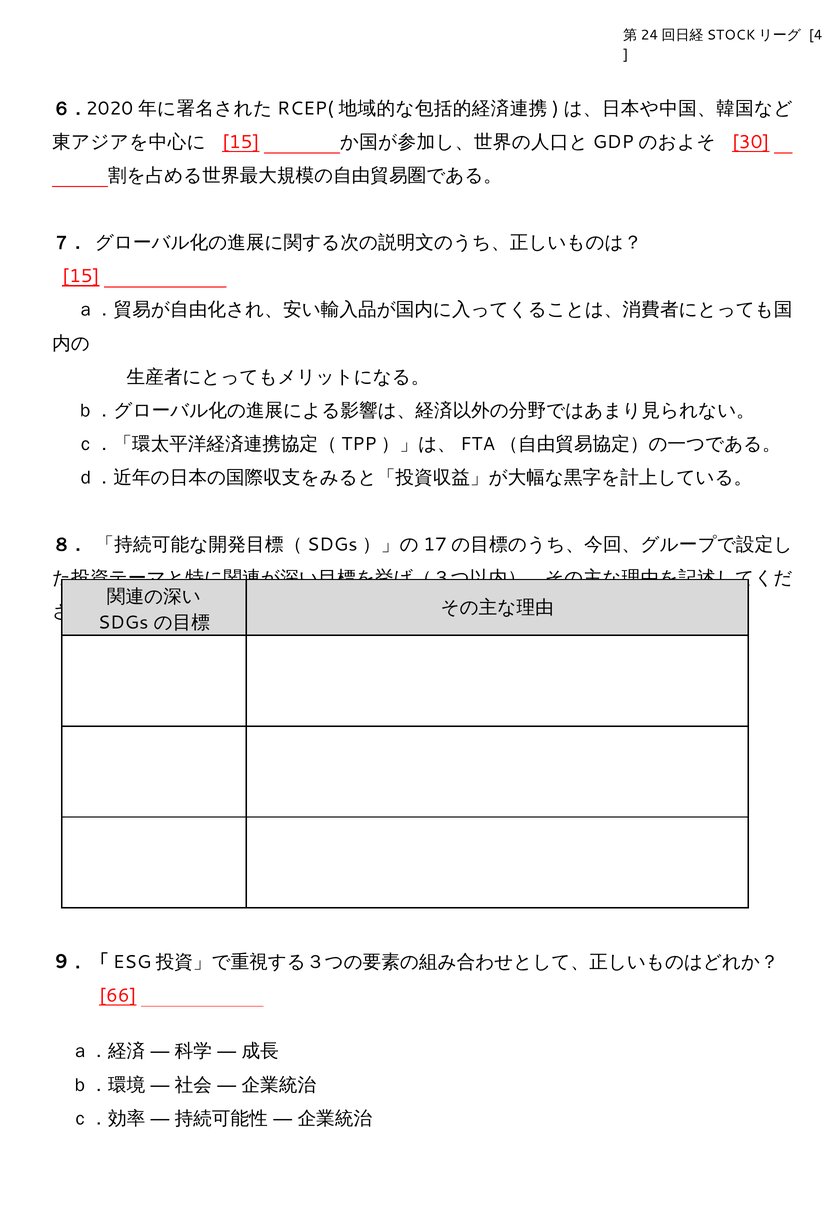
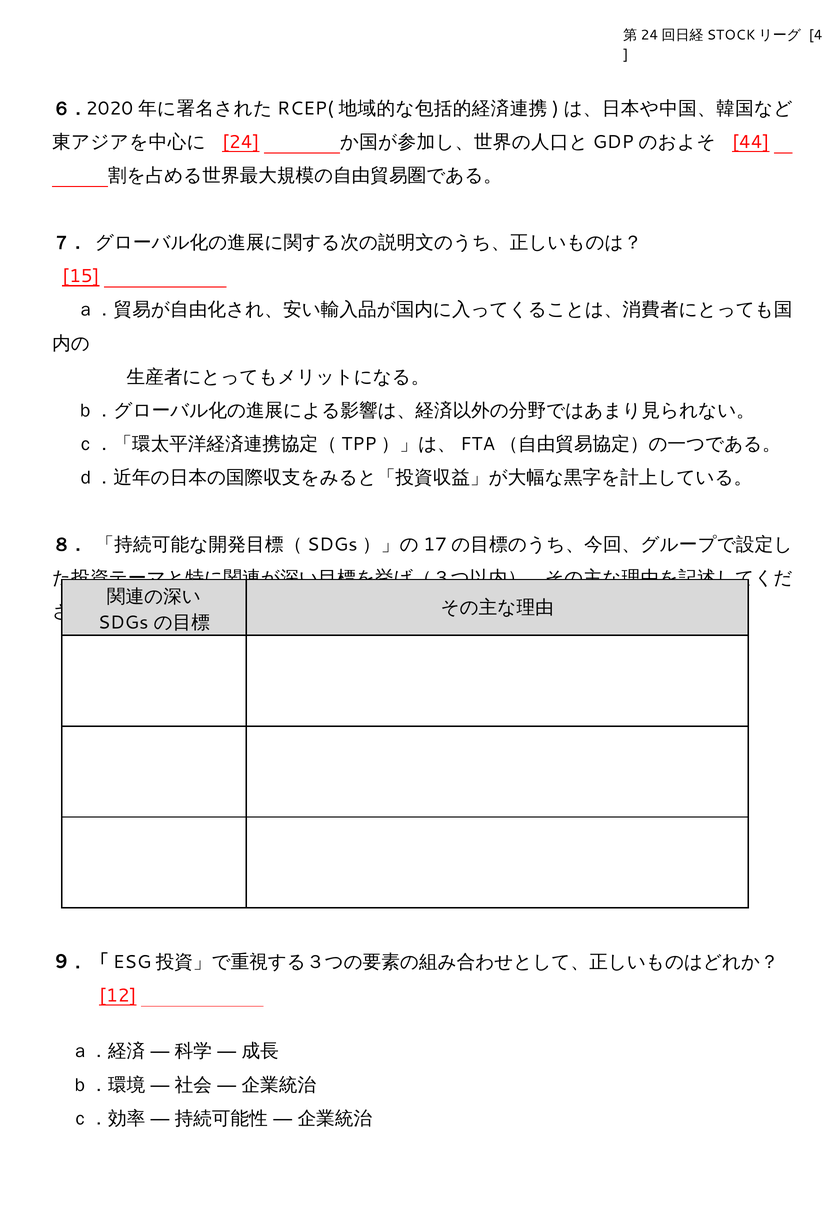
15 at (241, 142): 15 -> 24
30: 30 -> 44
66: 66 -> 12
